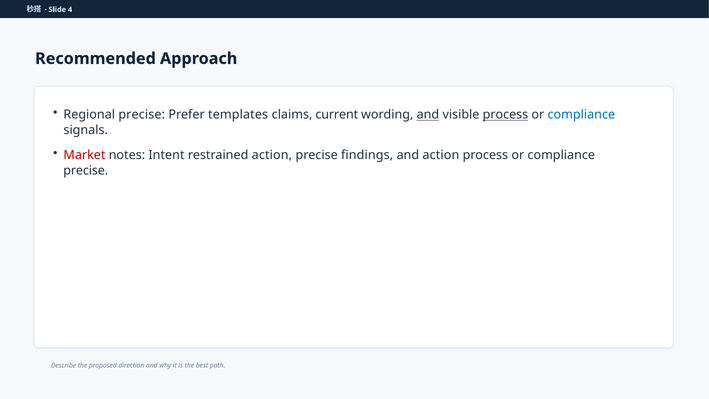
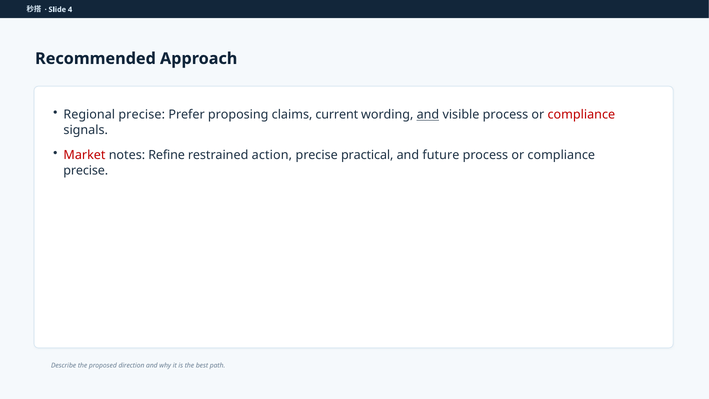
templates: templates -> proposing
process at (505, 115) underline: present -> none
compliance at (581, 115) colour: blue -> red
Intent: Intent -> Refine
findings: findings -> practical
and action: action -> future
